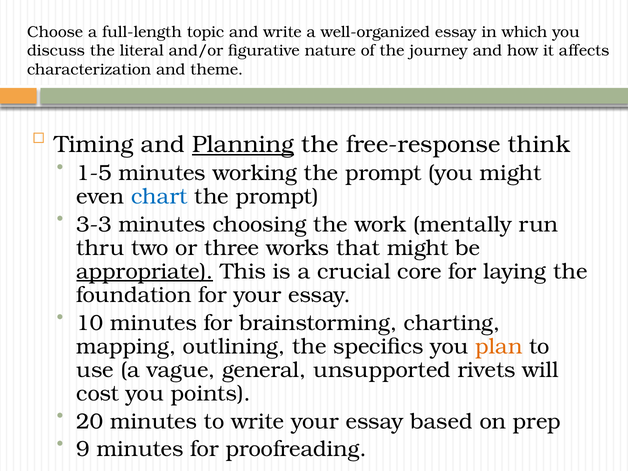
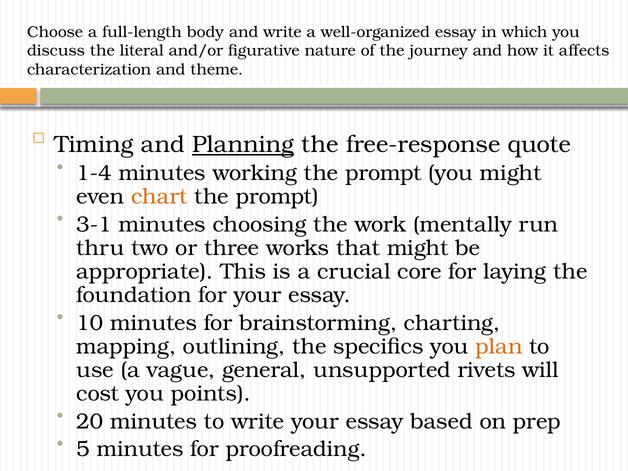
topic: topic -> body
think: think -> quote
1-5: 1-5 -> 1-4
chart colour: blue -> orange
3-3: 3-3 -> 3-1
appropriate underline: present -> none
9: 9 -> 5
